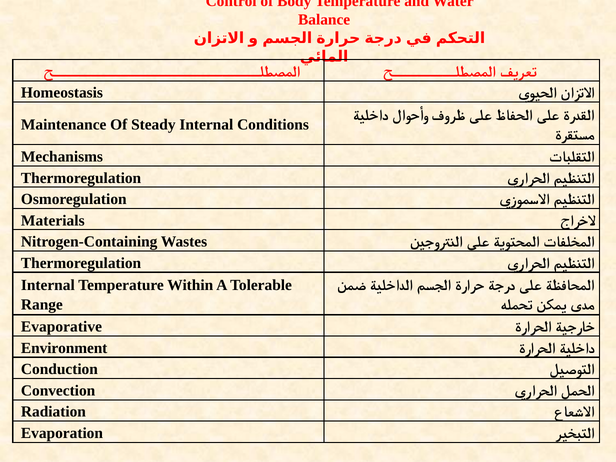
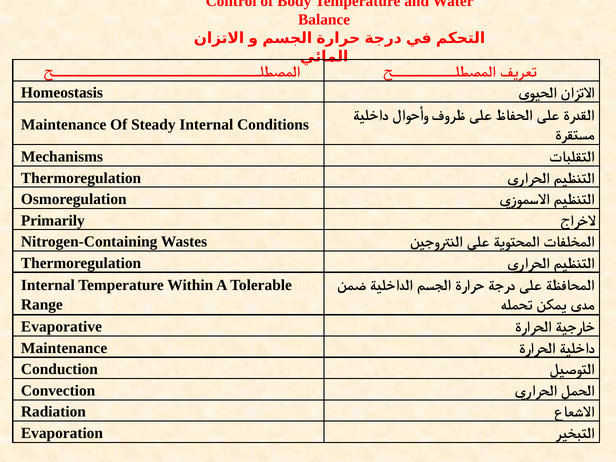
Materials: Materials -> Primarily
Environment at (64, 348): Environment -> Maintenance
